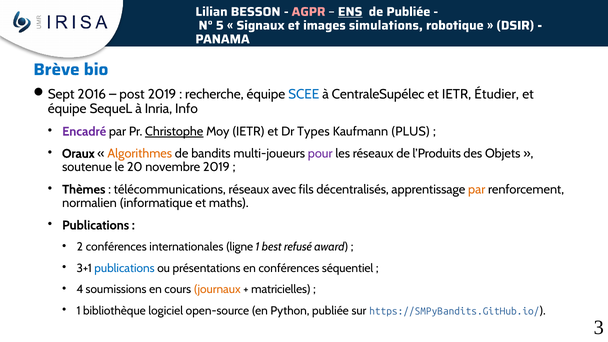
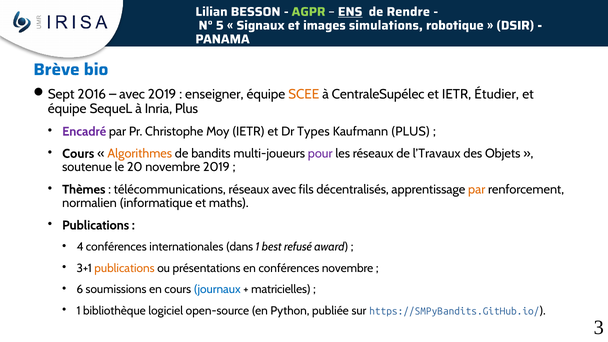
AGPR colour: pink -> light green
de Publiée: Publiée -> Rendre
post at (132, 94): post -> avec
recherche: recherche -> enseigner
SCEE colour: blue -> orange
Inria Info: Info -> Plus
Christophe underline: present -> none
Oraux at (78, 154): Oraux -> Cours
l’Produits: l’Produits -> l’Travaux
2: 2 -> 4
ligne: ligne -> dans
publications at (124, 268) colour: blue -> orange
conférences séquentiel: séquentiel -> novembre
4: 4 -> 6
journaux colour: orange -> blue
